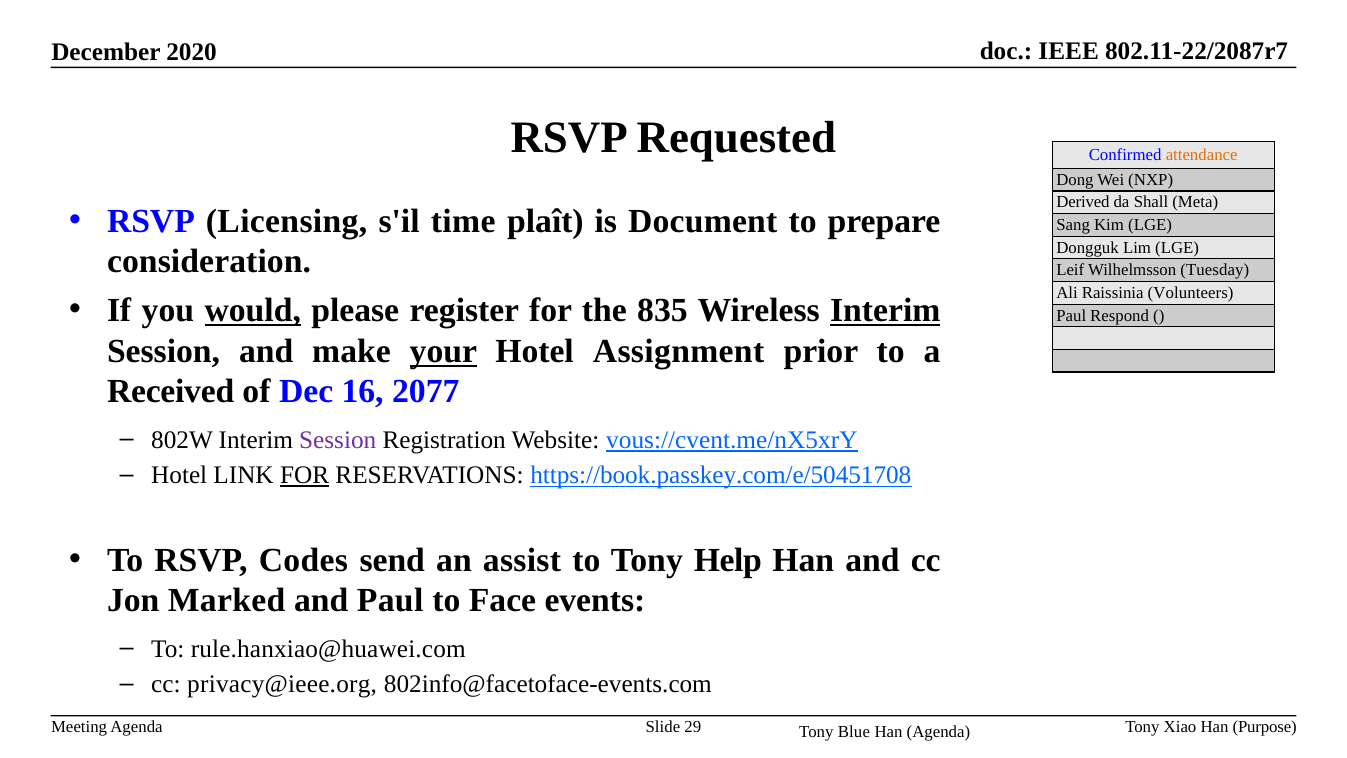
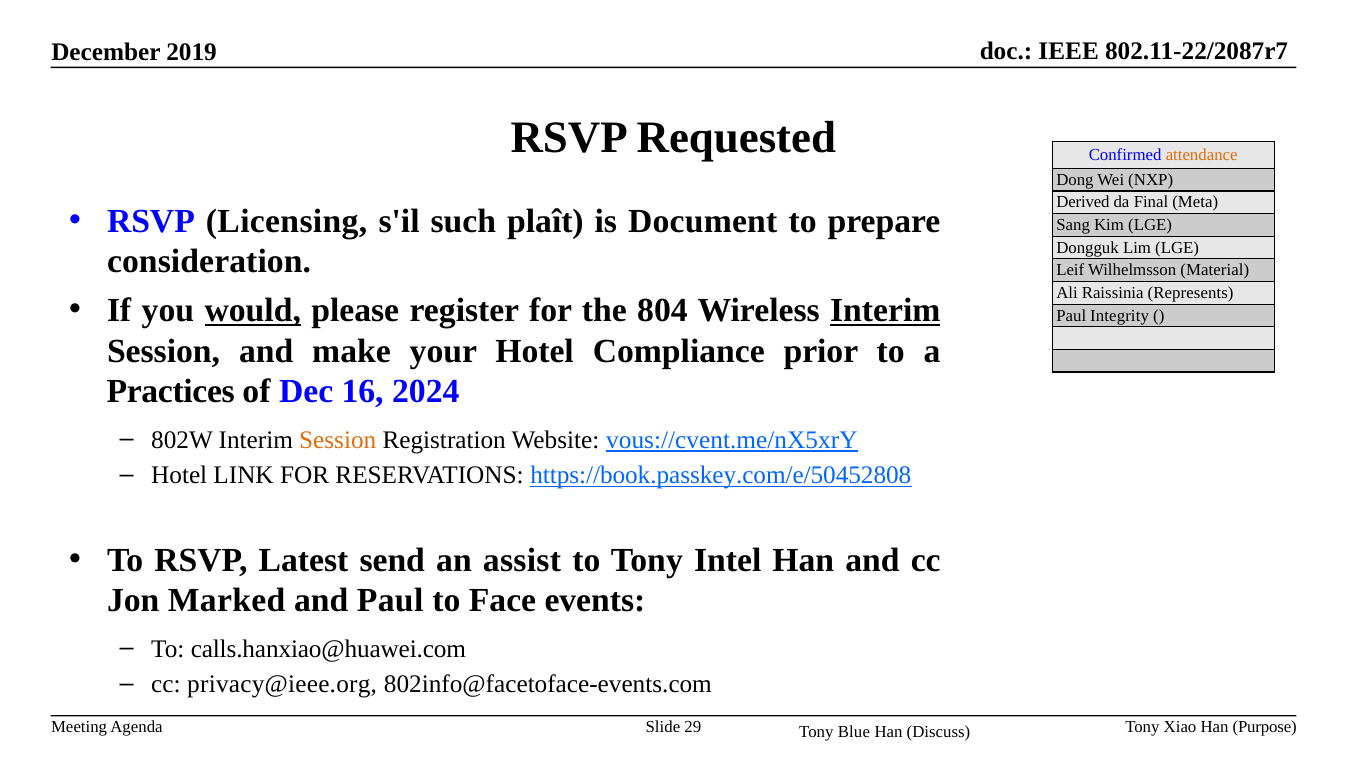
2020: 2020 -> 2019
Shall: Shall -> Final
time: time -> such
Tuesday: Tuesday -> Material
Volunteers: Volunteers -> Represents
835: 835 -> 804
Respond: Respond -> Integrity
your underline: present -> none
Assignment: Assignment -> Compliance
Received: Received -> Practices
2077: 2077 -> 2024
Session at (338, 440) colour: purple -> orange
FOR at (305, 475) underline: present -> none
https://book.passkey.com/e/50451708: https://book.passkey.com/e/50451708 -> https://book.passkey.com/e/50452808
Codes: Codes -> Latest
Help: Help -> Intel
rule.hanxiao@huawei.com: rule.hanxiao@huawei.com -> calls.hanxiao@huawei.com
Han Agenda: Agenda -> Discuss
